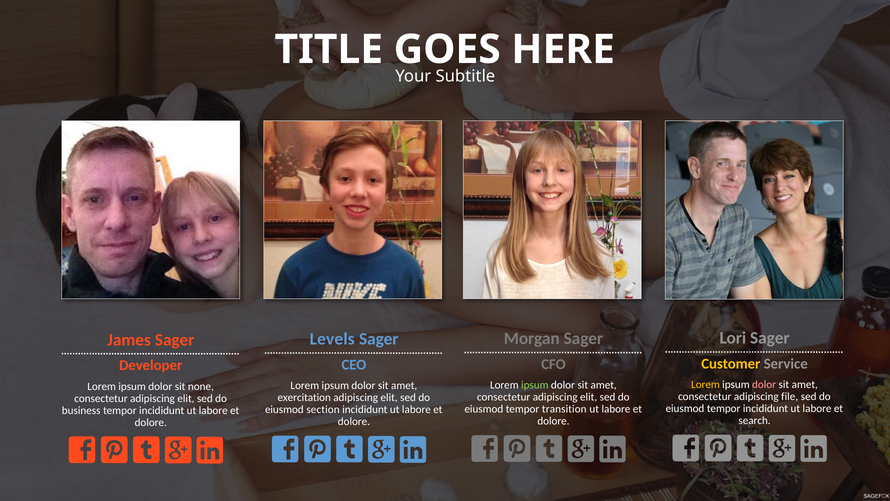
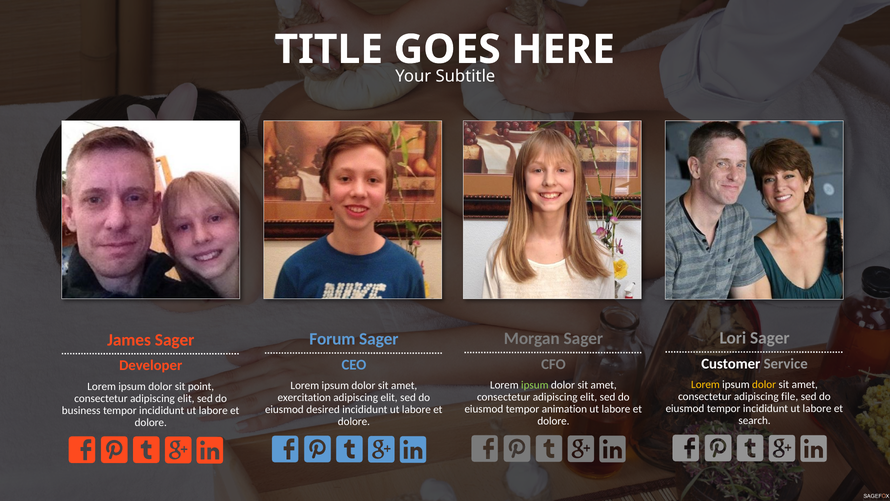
Levels: Levels -> Forum
Customer colour: yellow -> white
dolor at (764, 384) colour: pink -> yellow
none: none -> point
transition: transition -> animation
section: section -> desired
